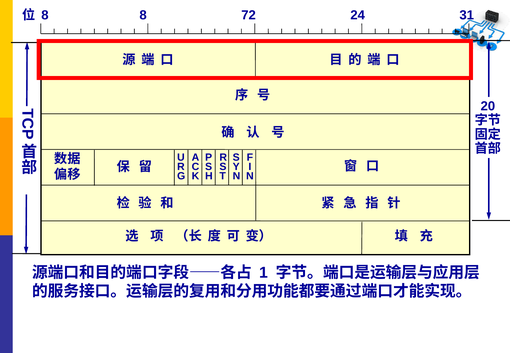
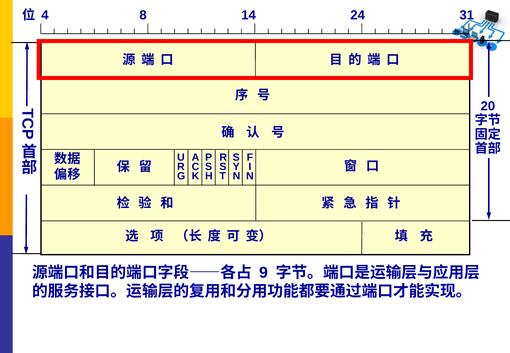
8 at (45, 15): 8 -> 4
72: 72 -> 14
1: 1 -> 9
